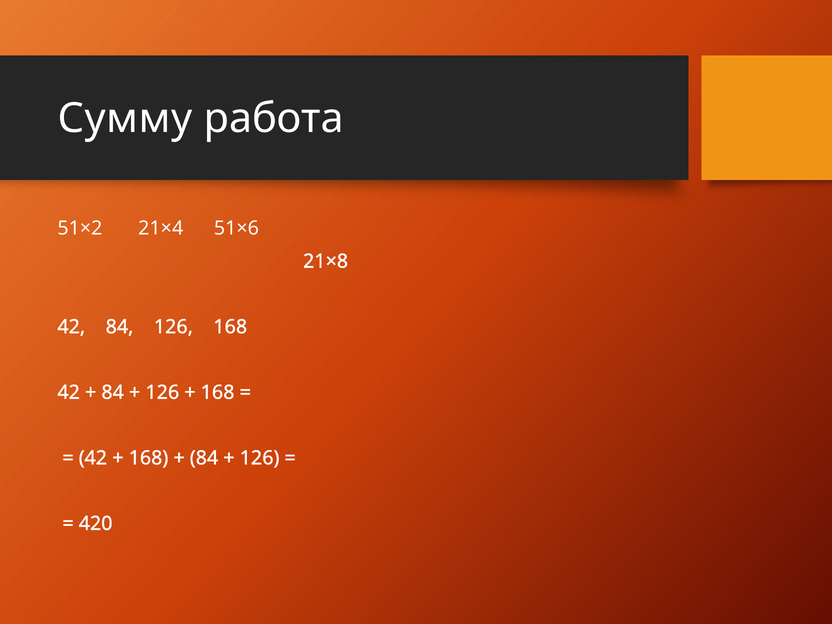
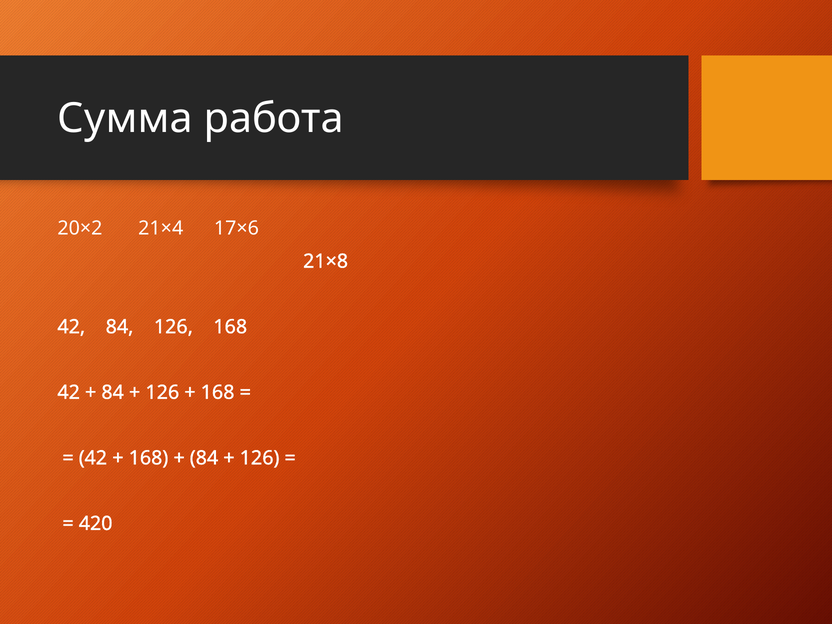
Сумму: Сумму -> Сумма
51×2: 51×2 -> 20×2
51×6: 51×6 -> 17×6
